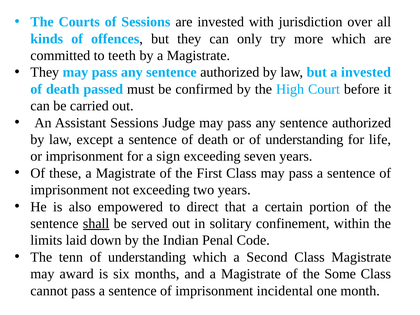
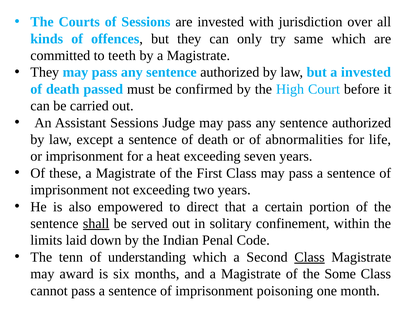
more: more -> same
or of understanding: understanding -> abnormalities
sign: sign -> heat
Class at (309, 257) underline: none -> present
incidental: incidental -> poisoning
